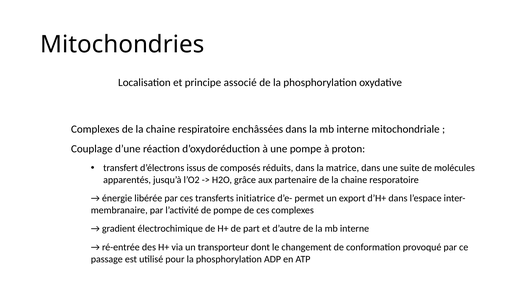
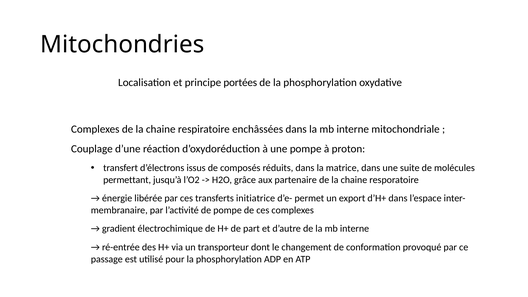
associé: associé -> portées
apparentés: apparentés -> permettant
